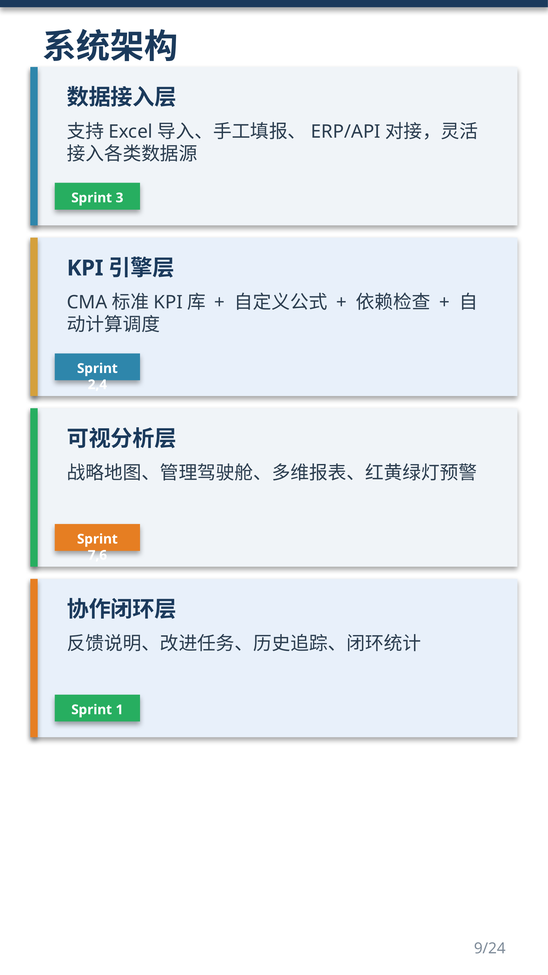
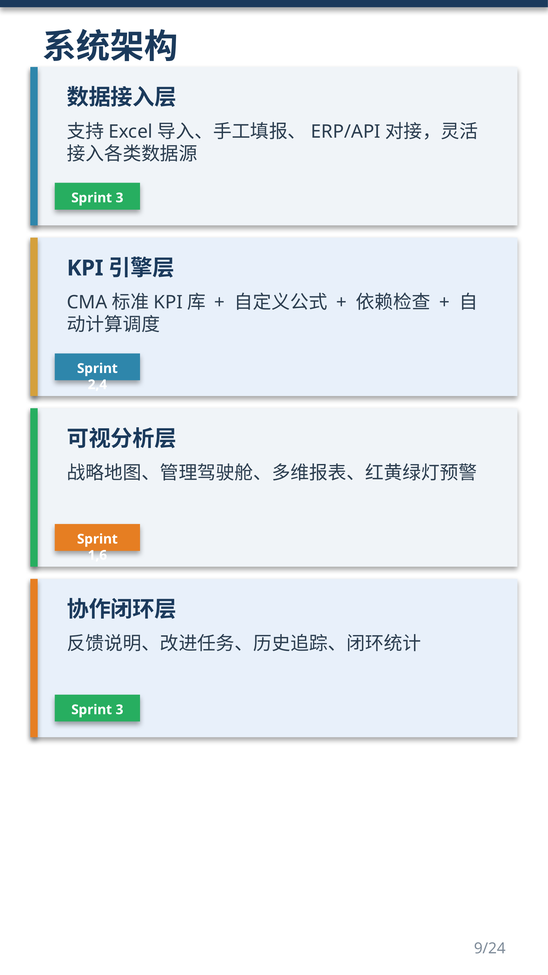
7,6: 7,6 -> 1,6
1 at (120, 709): 1 -> 3
